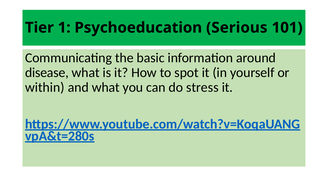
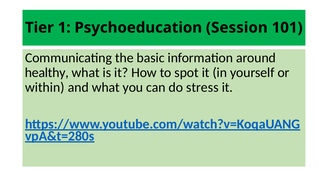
Serious: Serious -> Session
disease: disease -> healthy
